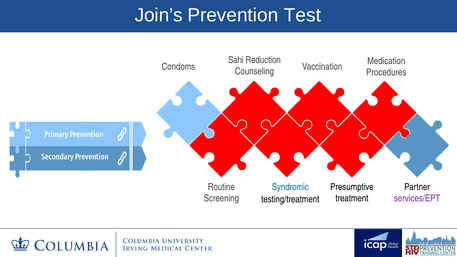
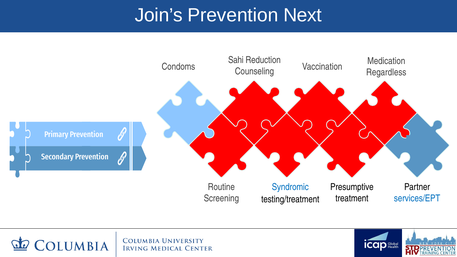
Test: Test -> Next
Procedures: Procedures -> Regardless
services/EPT colour: purple -> blue
